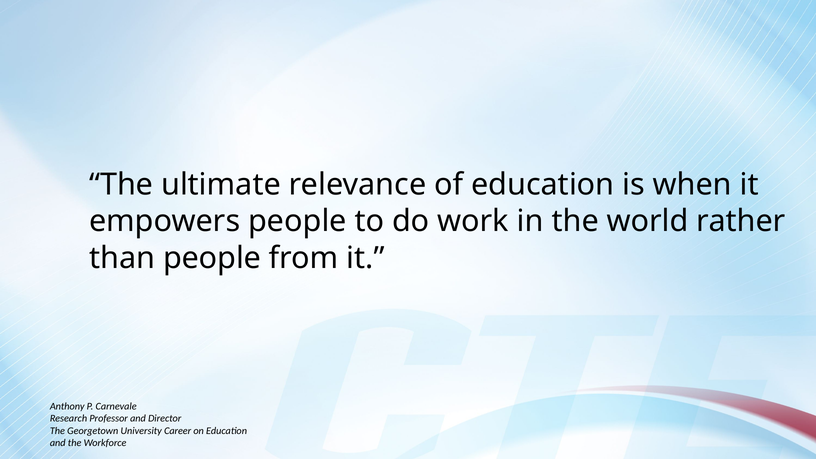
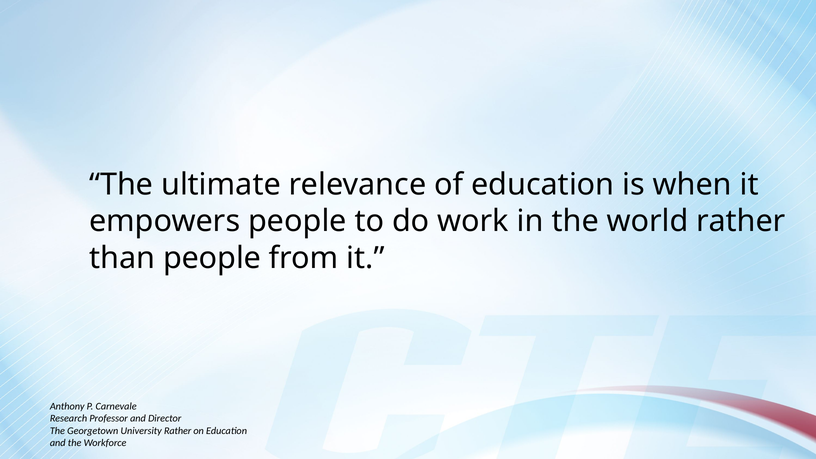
University Career: Career -> Rather
